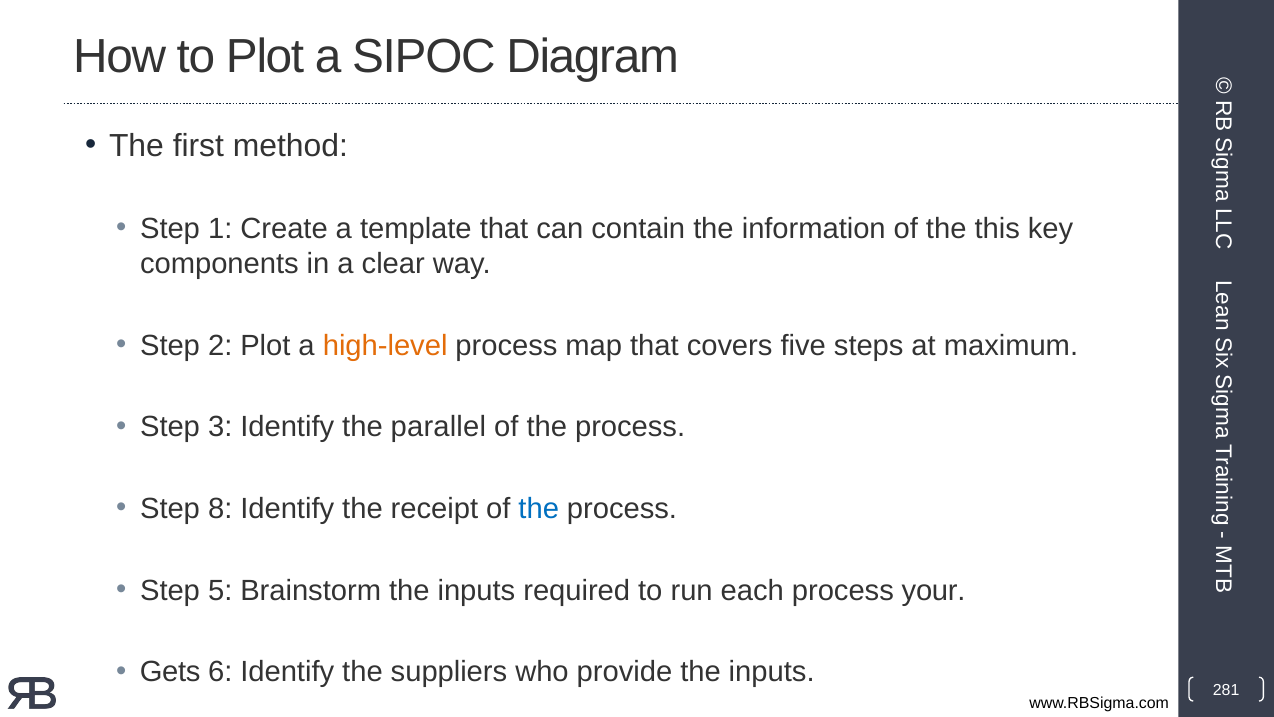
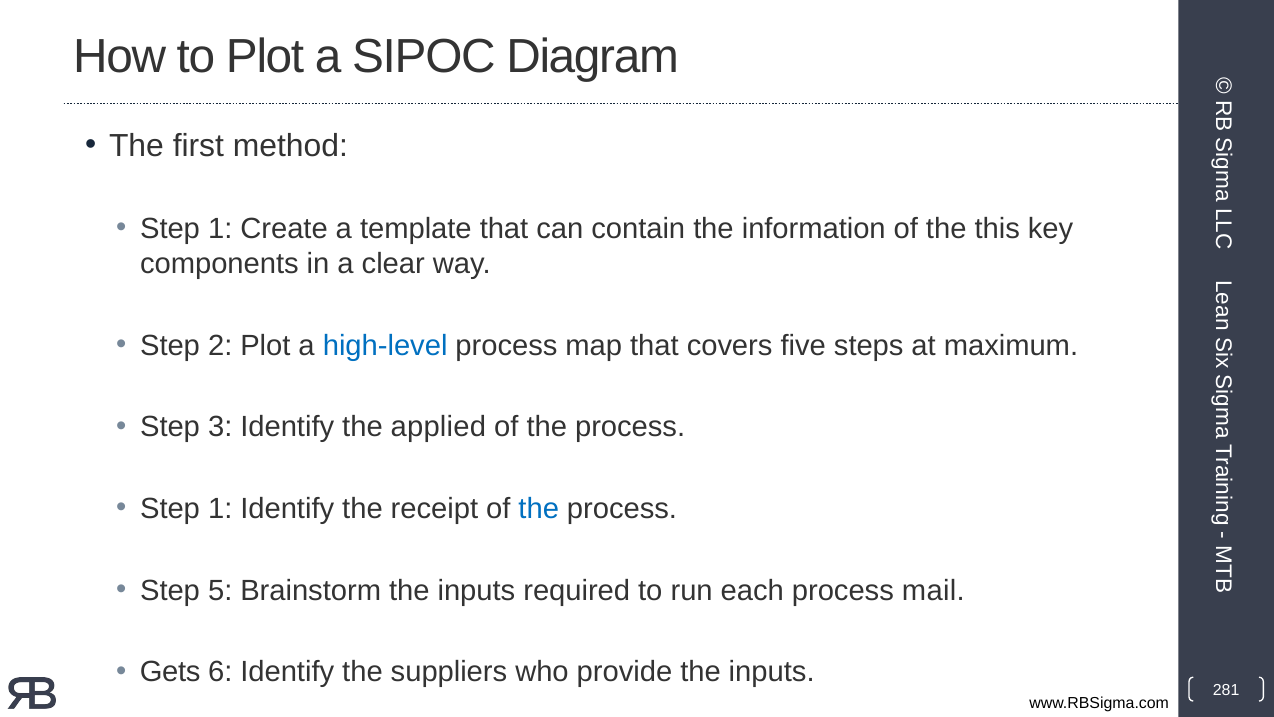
high-level colour: orange -> blue
parallel: parallel -> applied
8 at (220, 508): 8 -> 1
your: your -> mail
